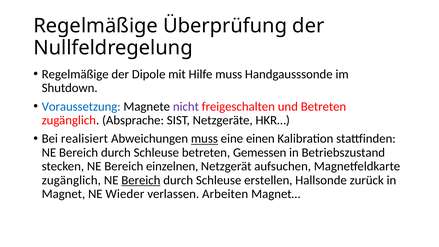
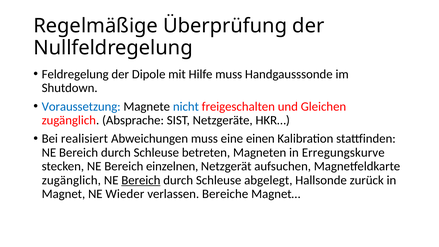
Regelmäßige at (75, 74): Regelmäßige -> Feldregelung
nicht colour: purple -> blue
und Betreten: Betreten -> Gleichen
muss at (204, 139) underline: present -> none
Gemessen: Gemessen -> Magneten
Betriebszustand: Betriebszustand -> Erregungskurve
erstellen: erstellen -> abgelegt
Arbeiten: Arbeiten -> Bereiche
